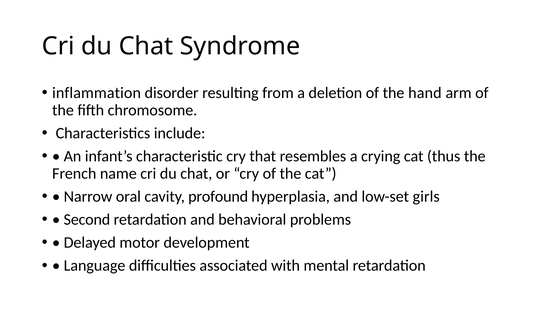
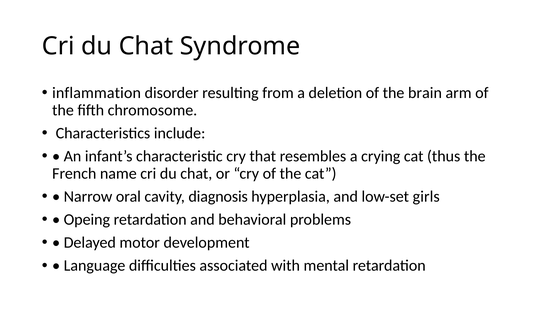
hand: hand -> brain
profound: profound -> diagnosis
Second: Second -> Opeing
